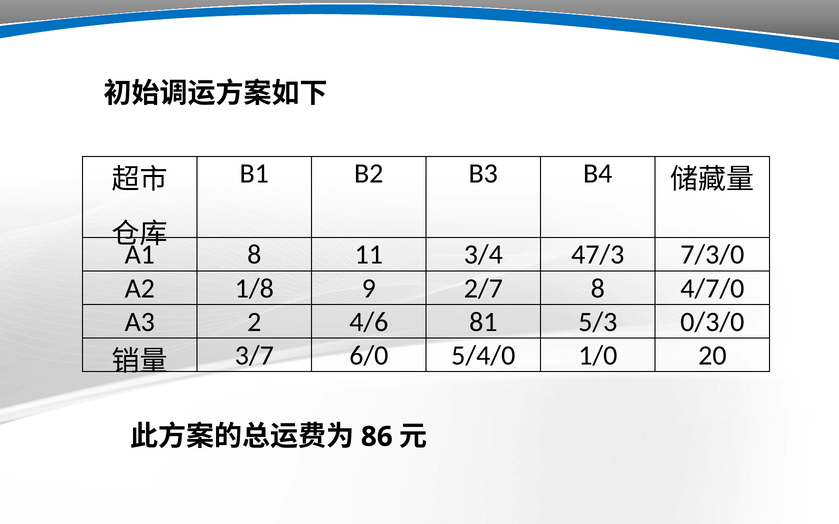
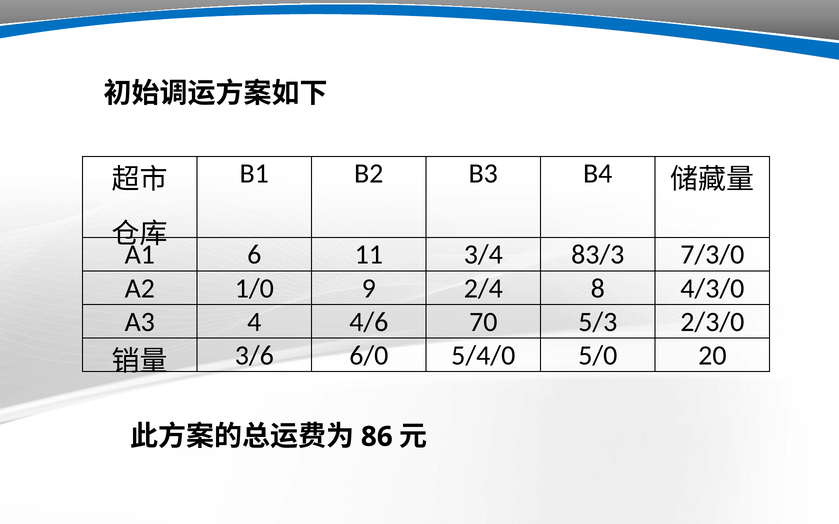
A1 8: 8 -> 6
47/3: 47/3 -> 83/3
1/8: 1/8 -> 1/0
2/7: 2/7 -> 2/4
4/7/0: 4/7/0 -> 4/3/0
2: 2 -> 4
81: 81 -> 70
0/3/0: 0/3/0 -> 2/3/0
3/7: 3/7 -> 3/6
1/0: 1/0 -> 5/0
